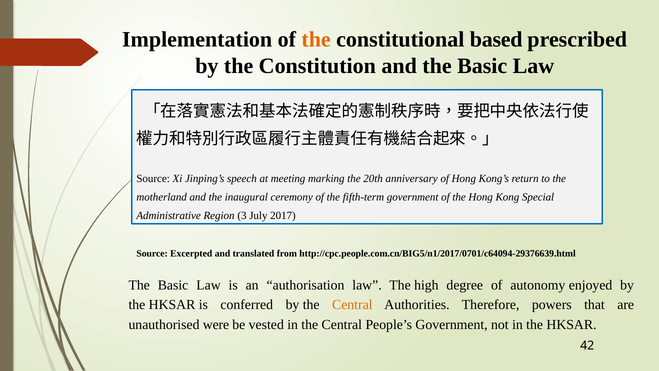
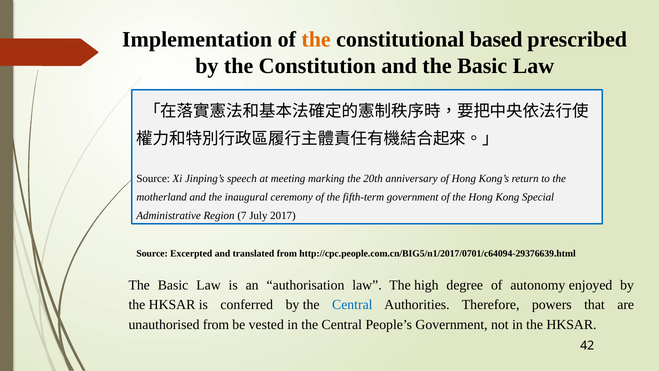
3: 3 -> 7
Central at (352, 305) colour: orange -> blue
unauthorised were: were -> from
